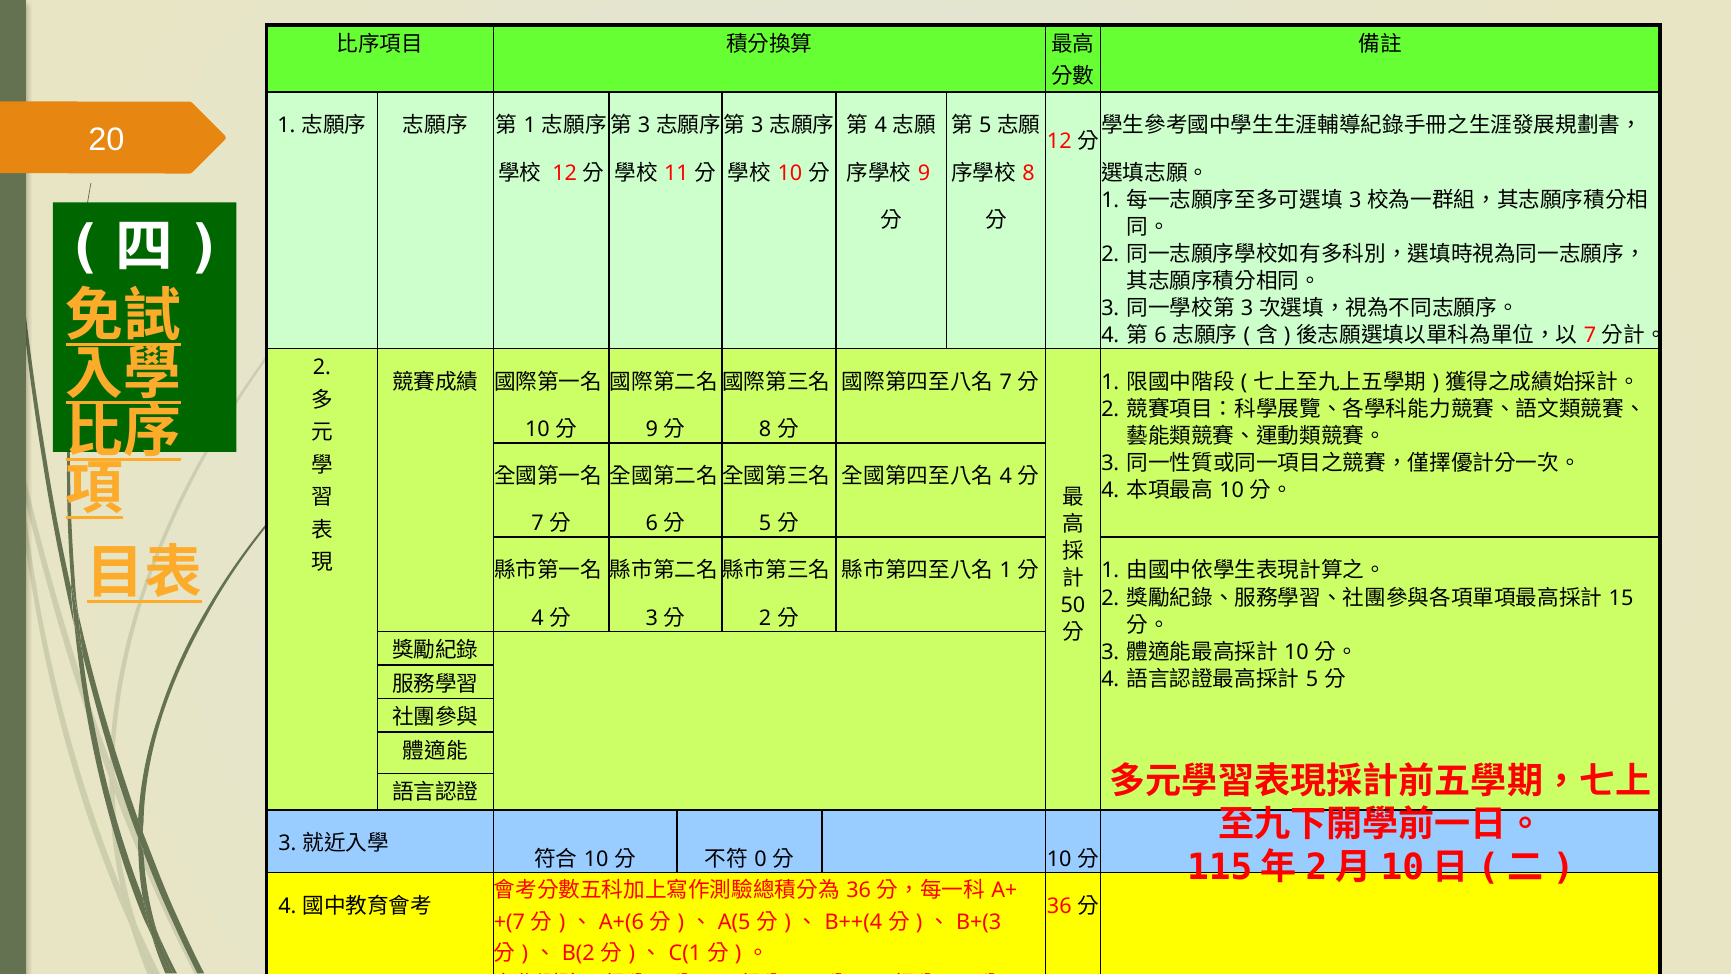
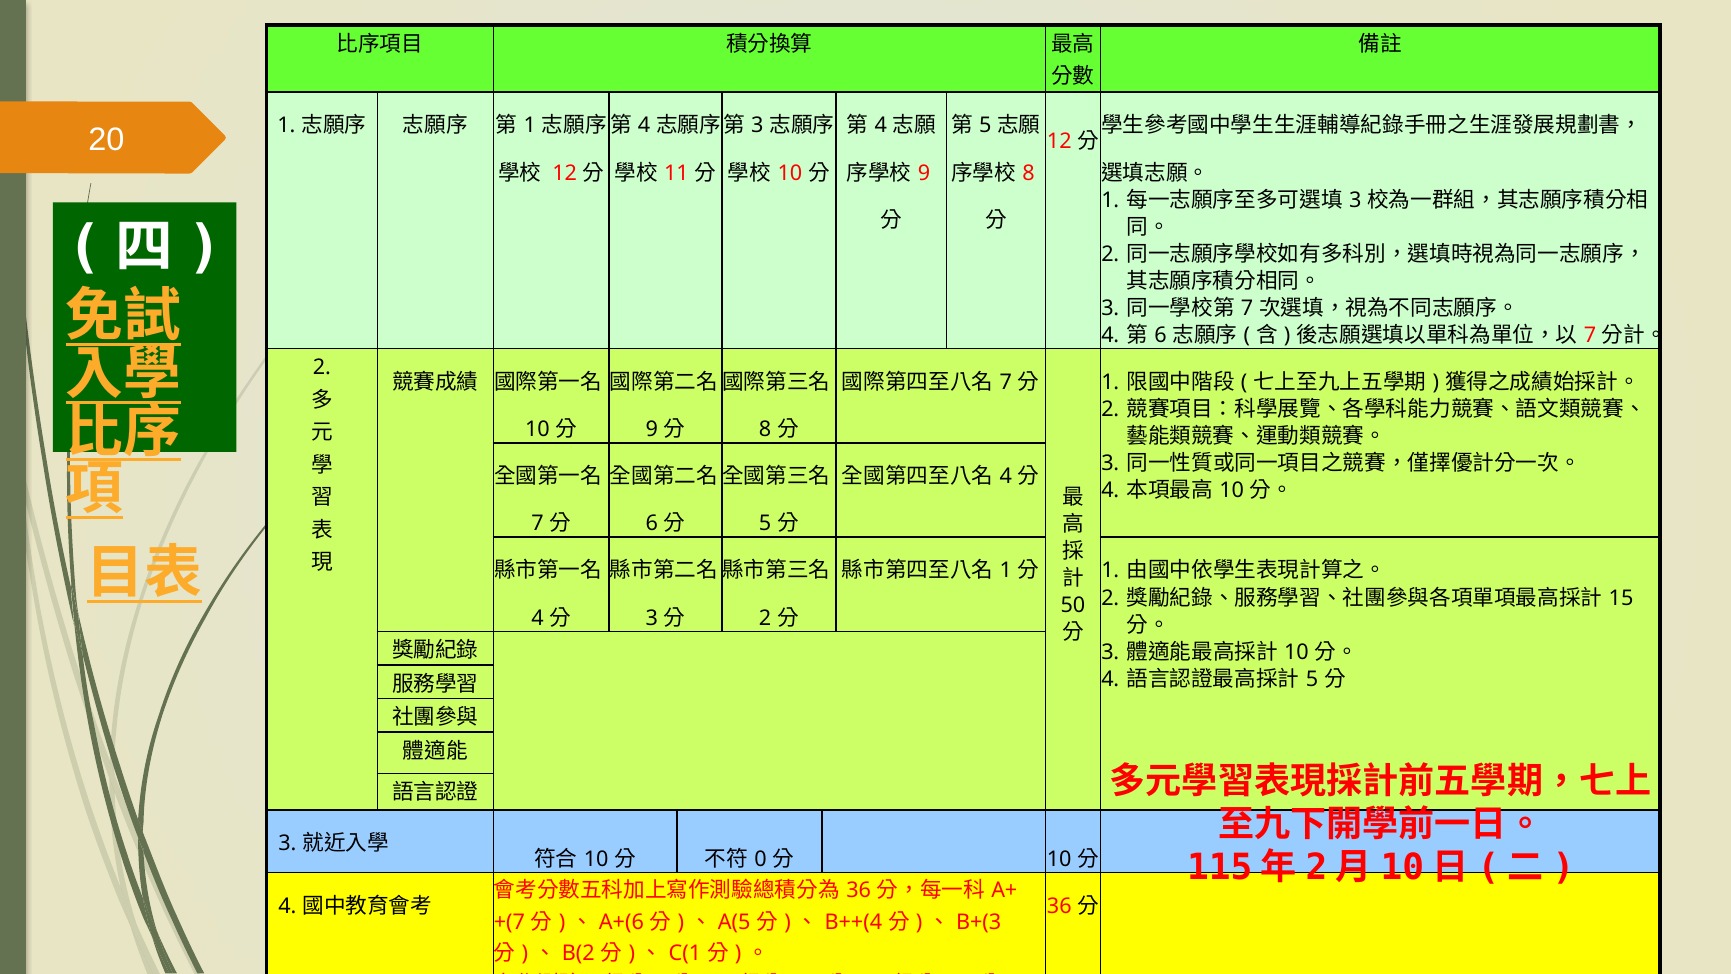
3 at (644, 126): 3 -> 4
3 at (1247, 308): 3 -> 7
